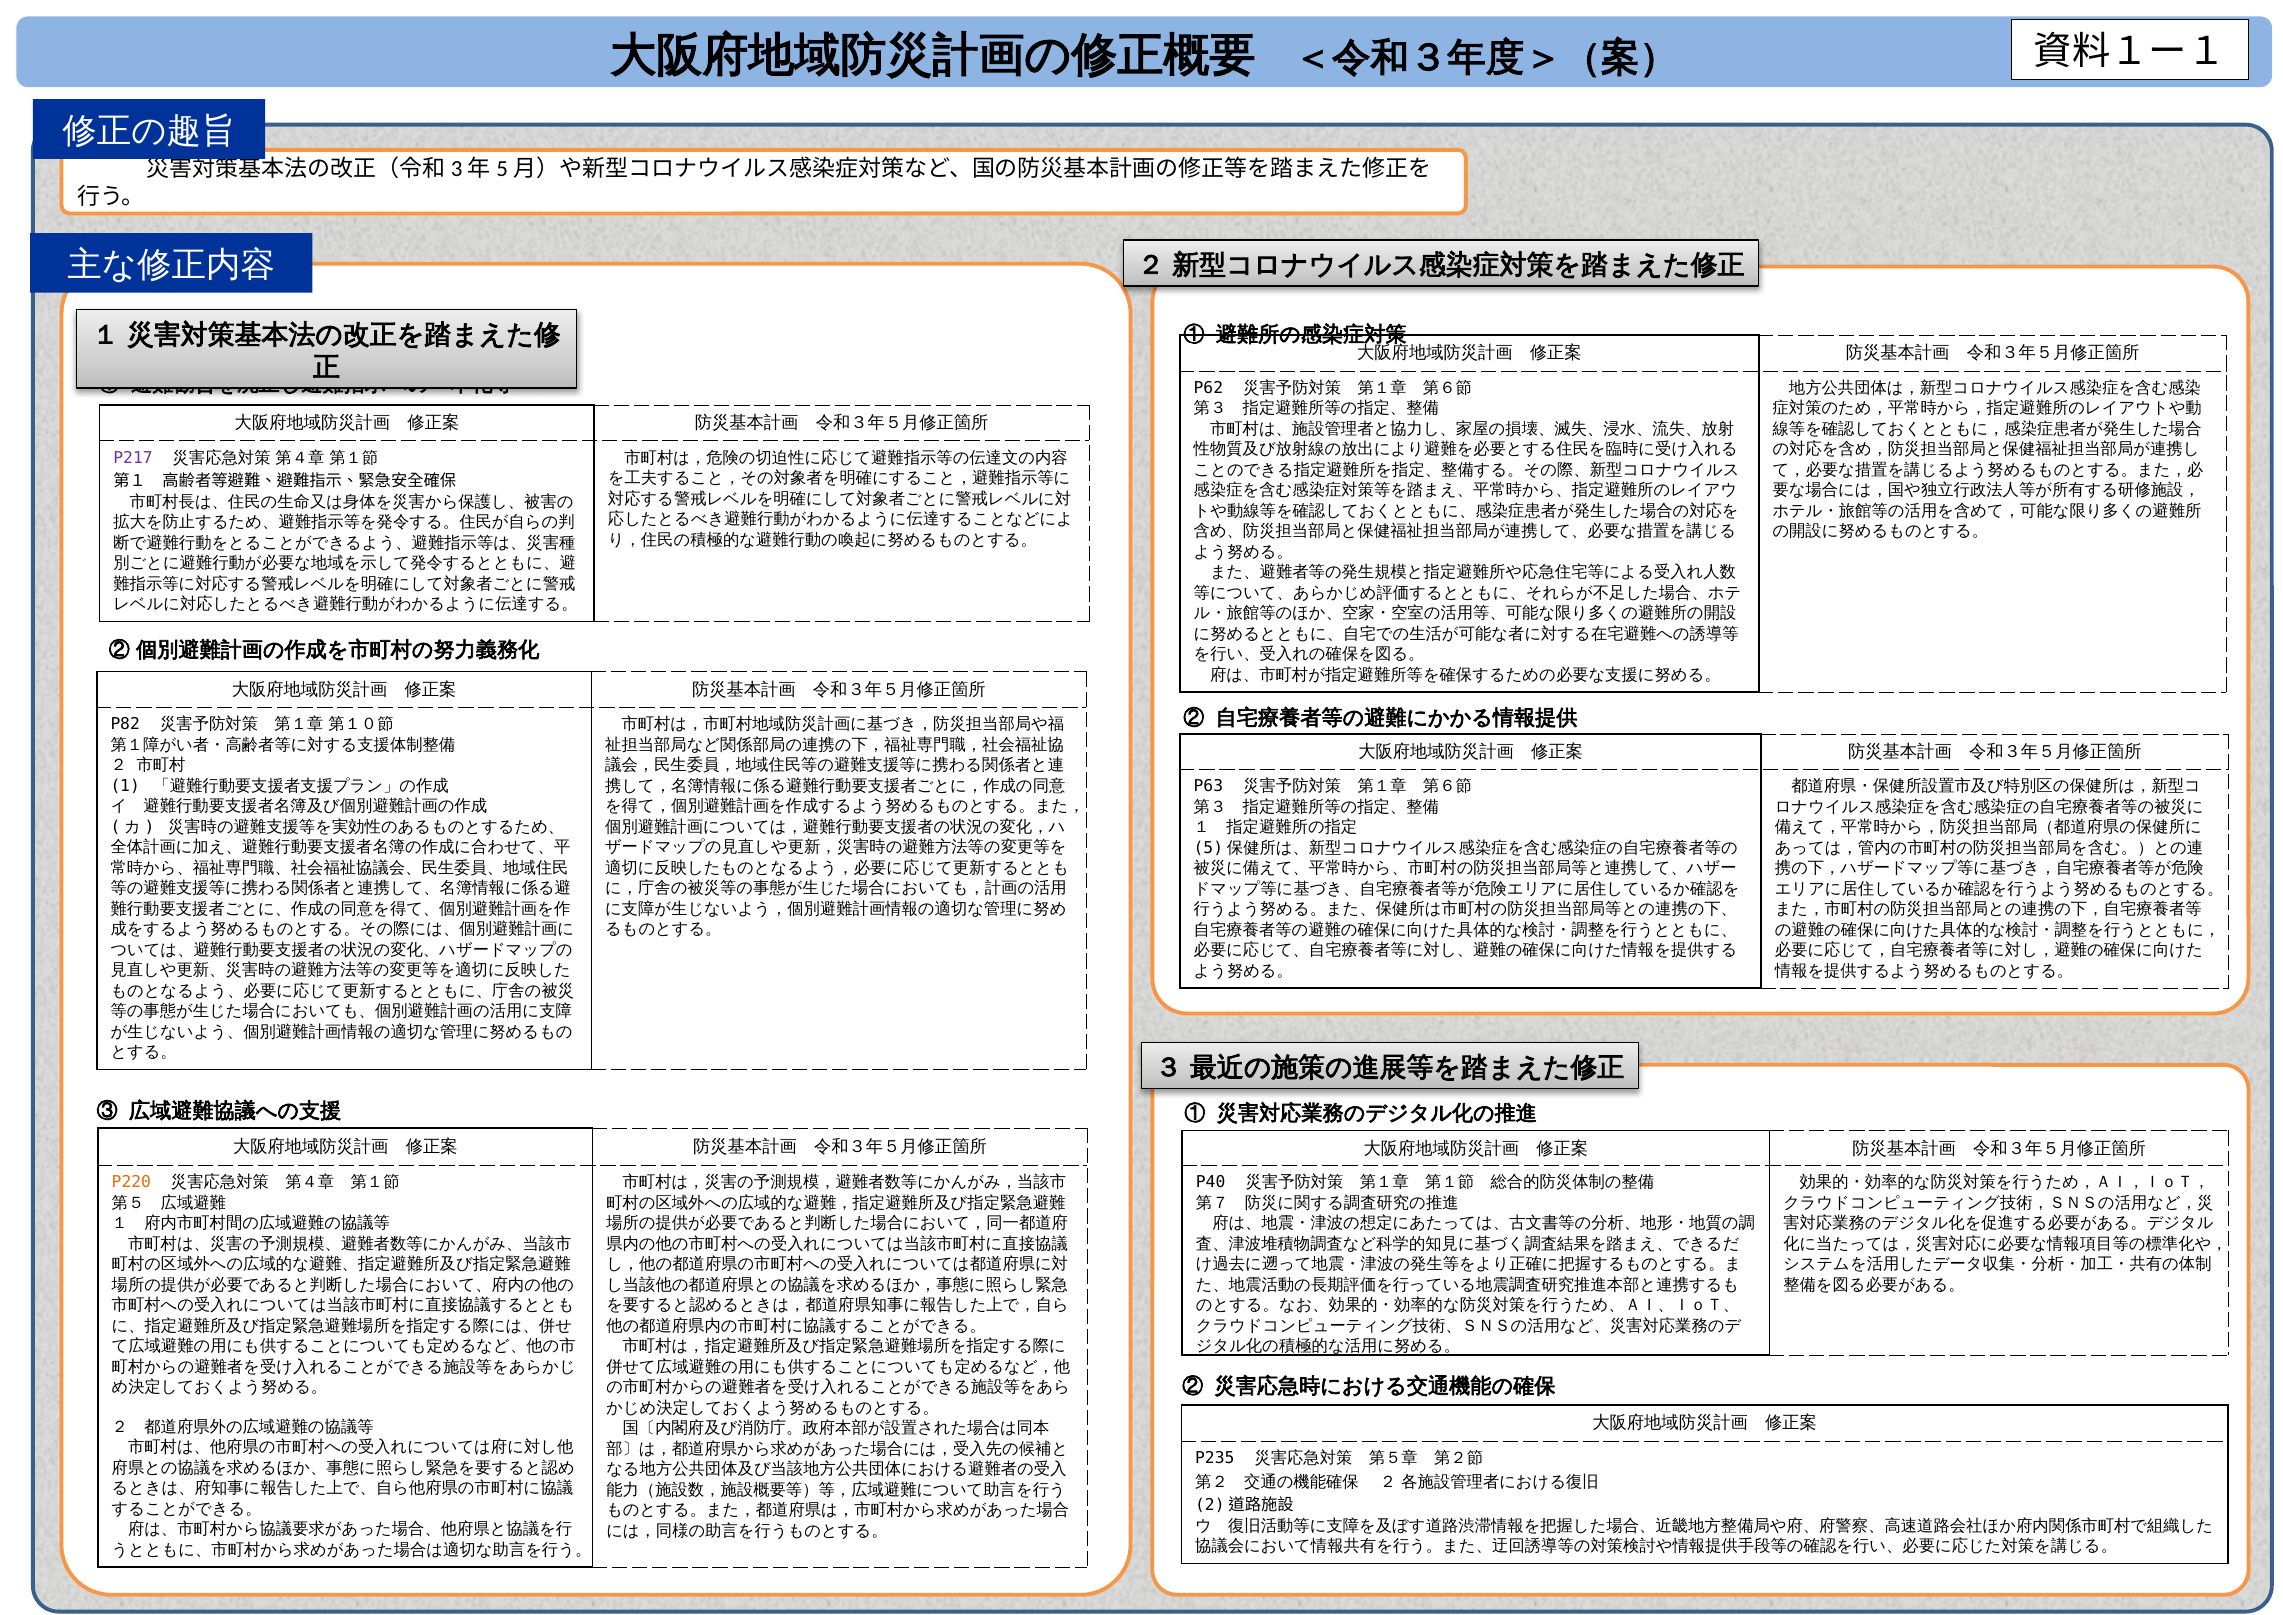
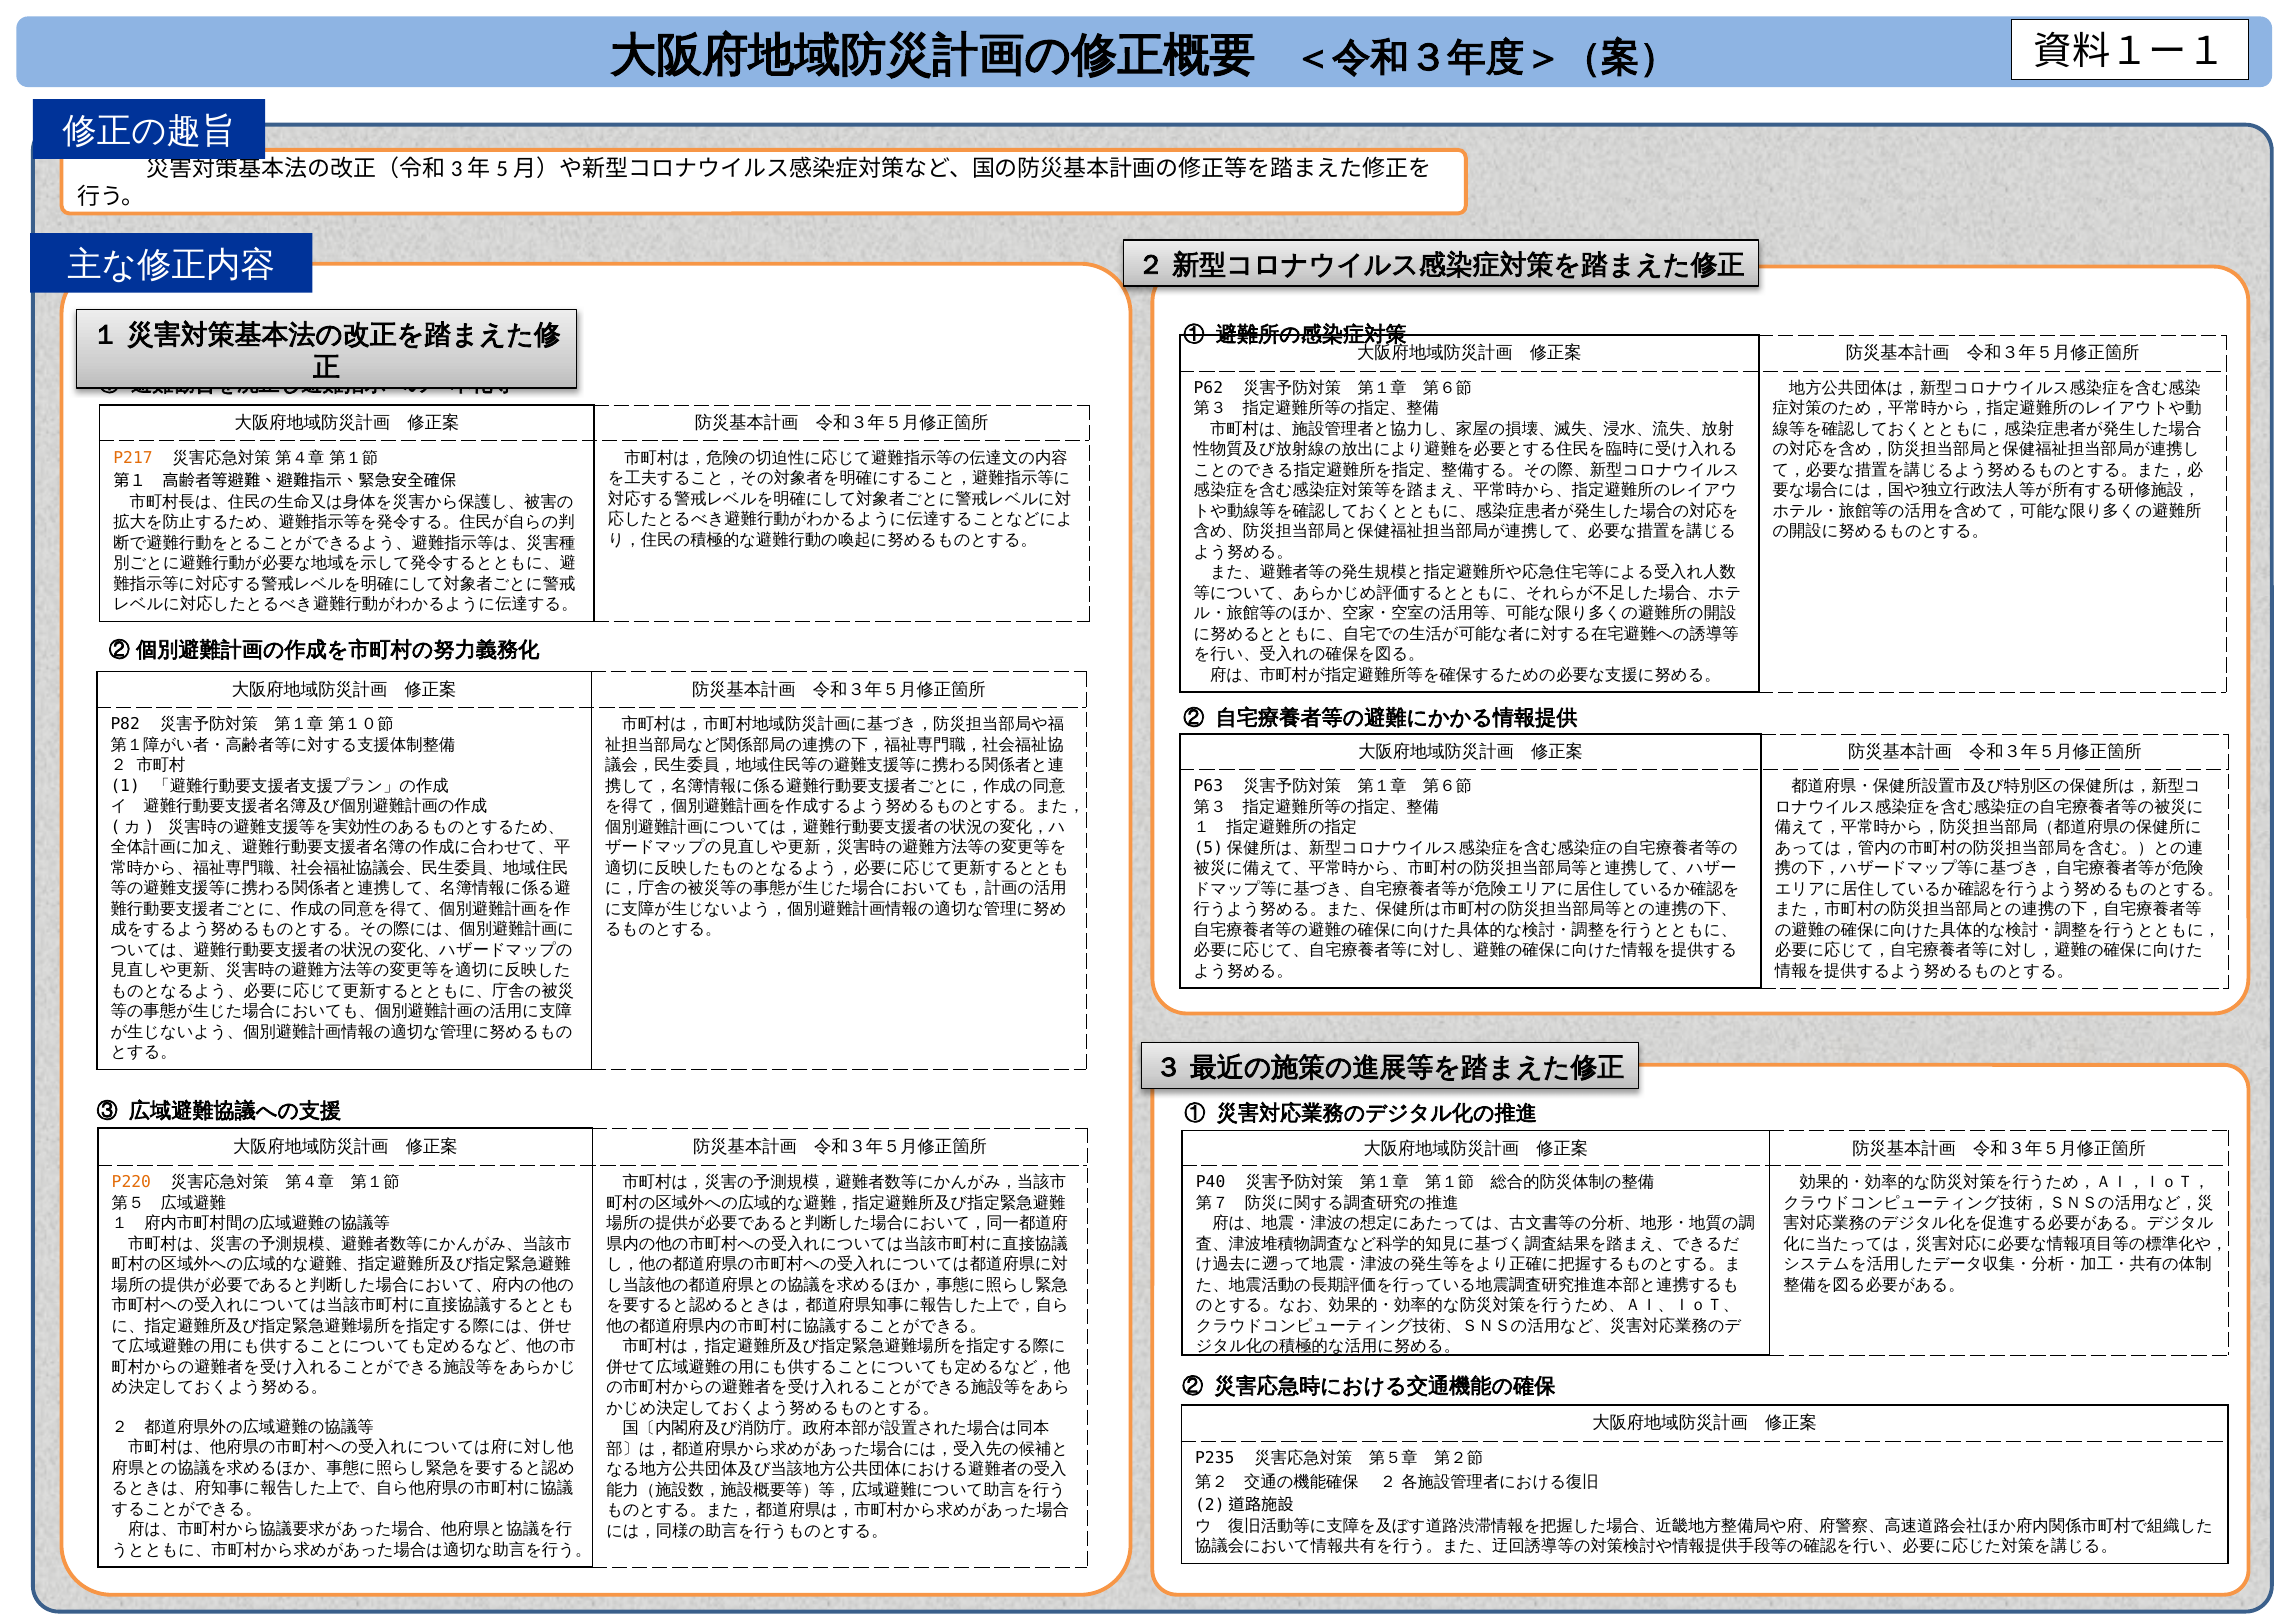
P217 colour: purple -> orange
